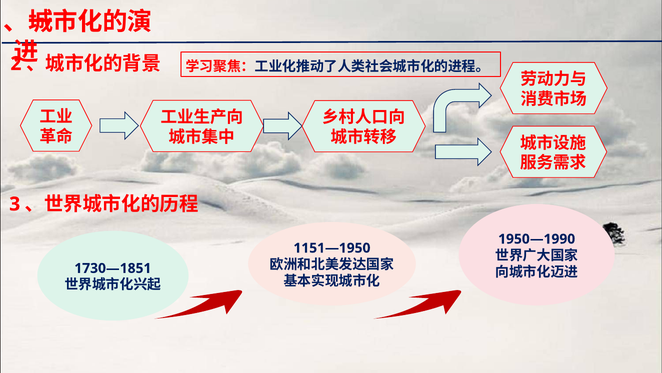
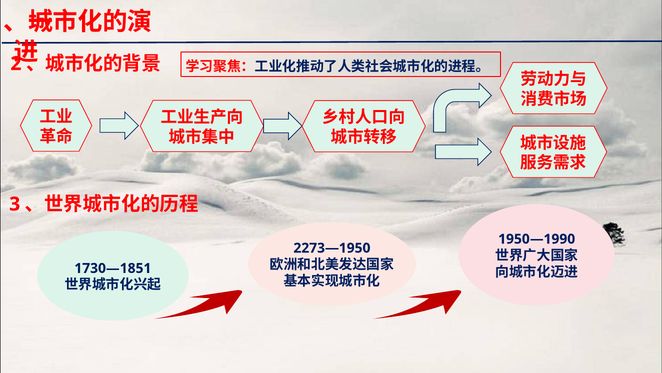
1151—1950: 1151—1950 -> 2273—1950
